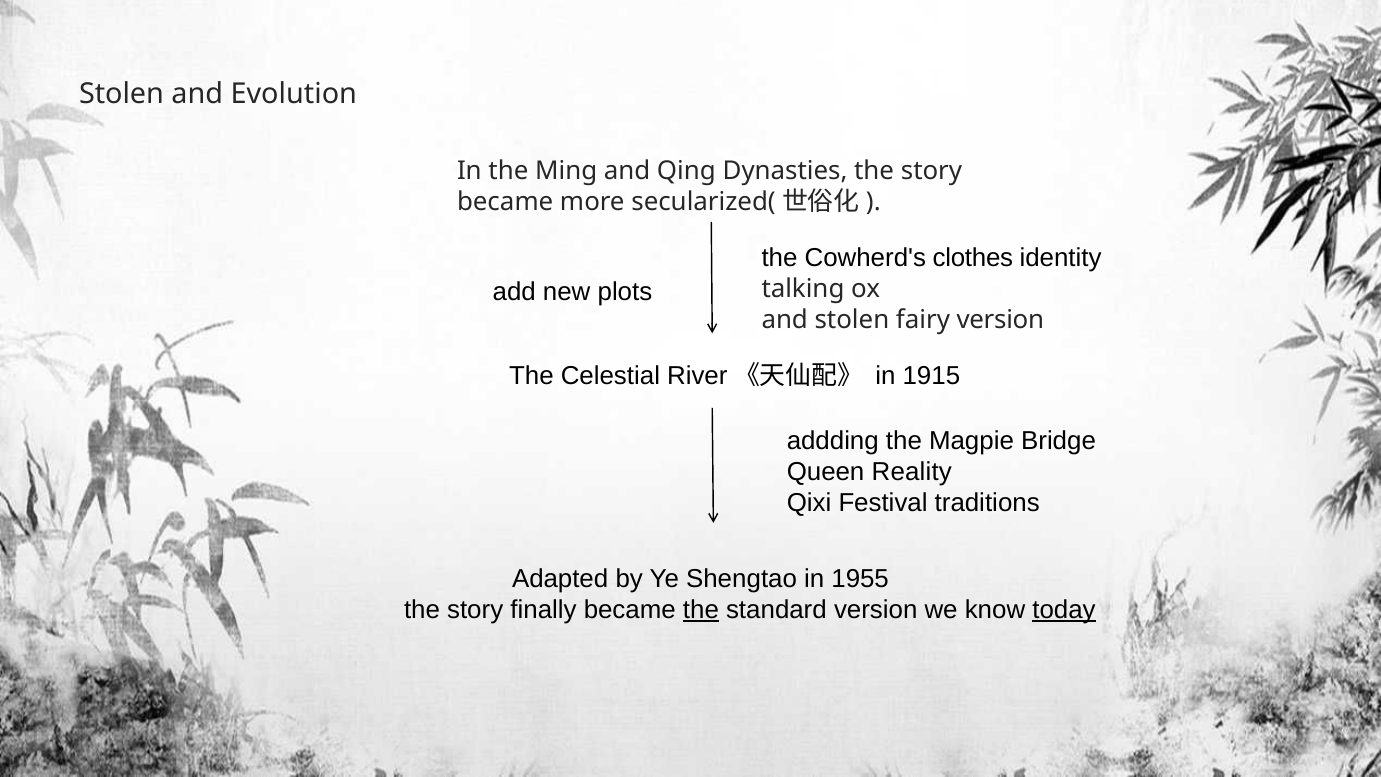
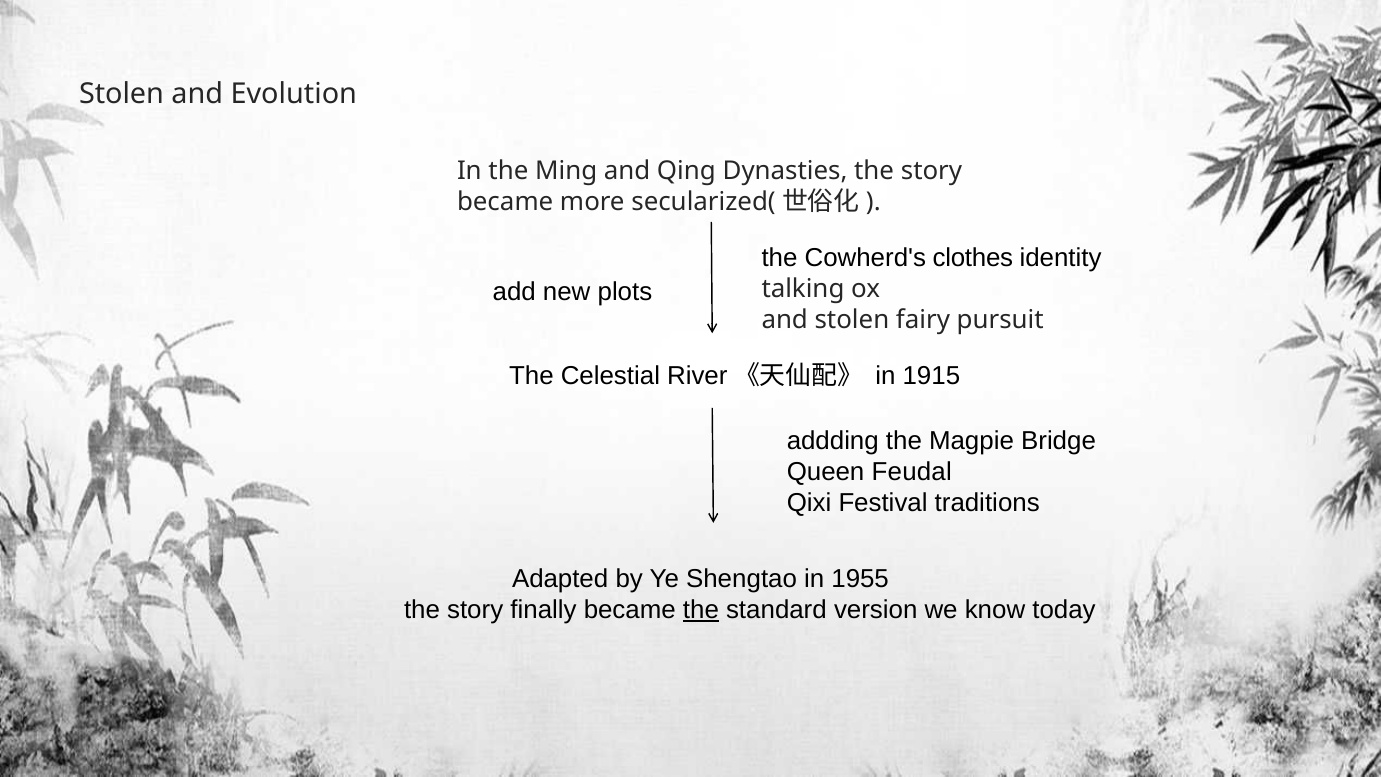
fairy version: version -> pursuit
Reality: Reality -> Feudal
today underline: present -> none
